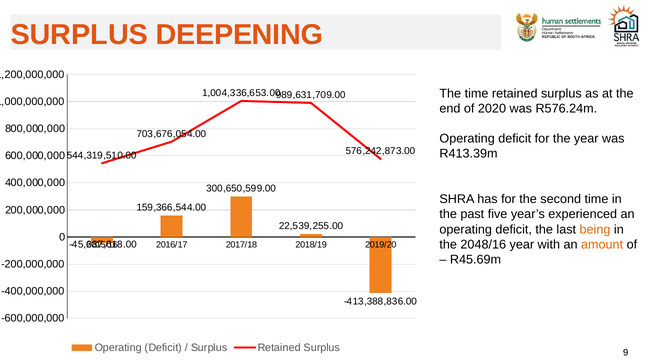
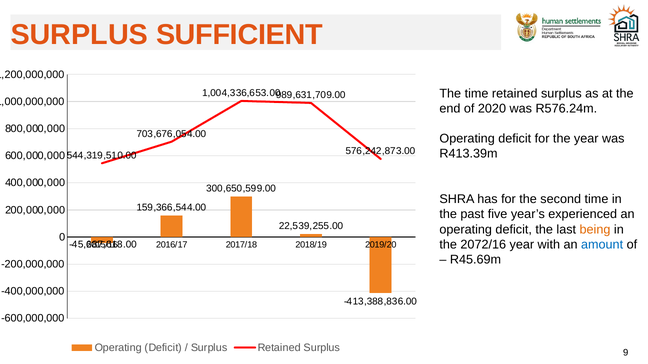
DEEPENING: DEEPENING -> SUFFICIENT
2048/16: 2048/16 -> 2072/16
amount colour: orange -> blue
